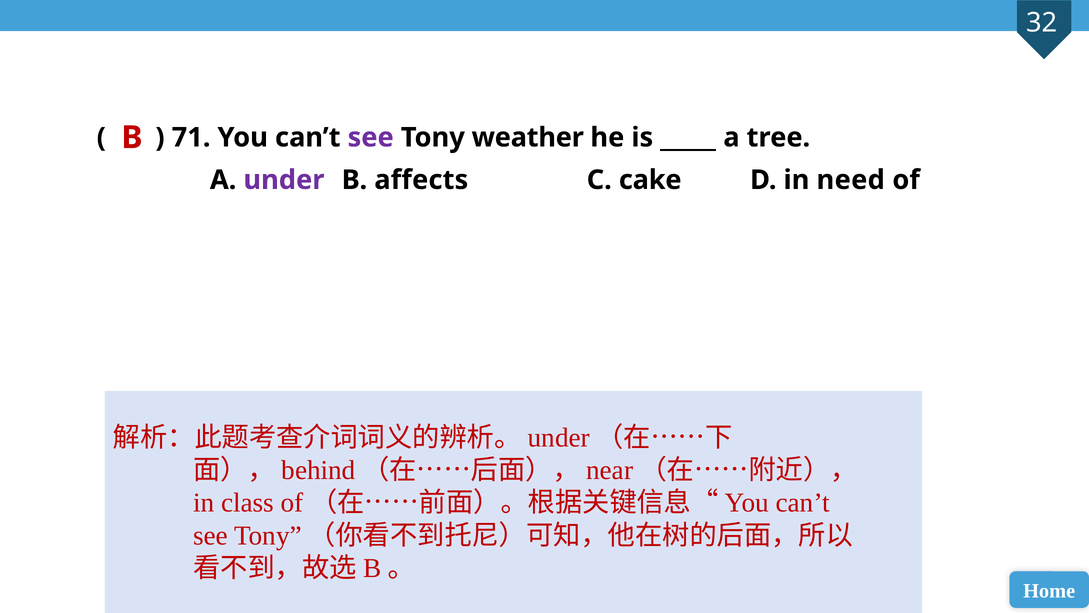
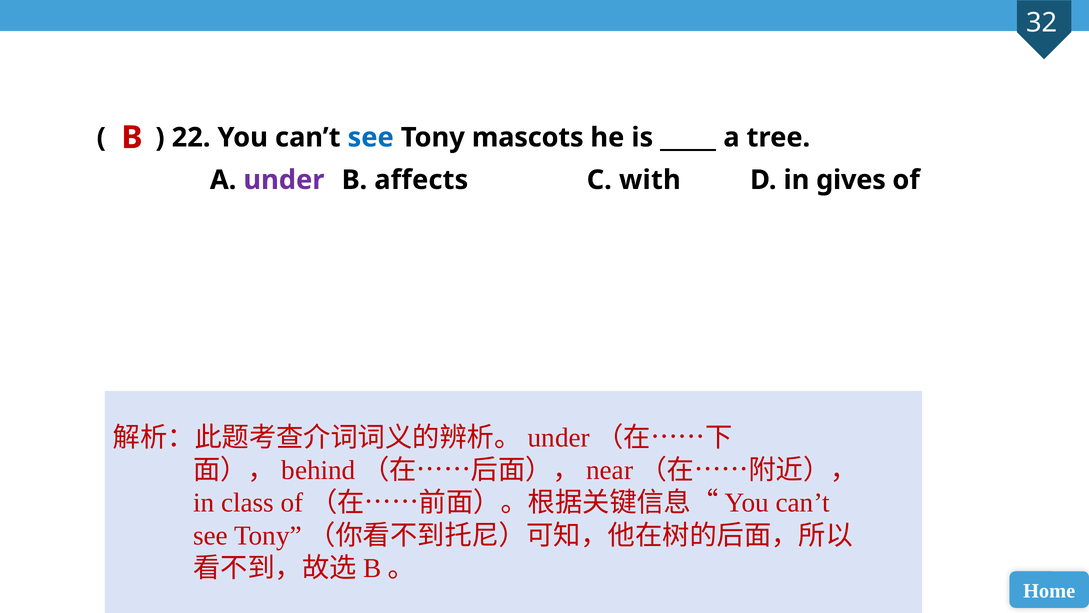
71: 71 -> 22
see at (371, 137) colour: purple -> blue
weather: weather -> mascots
cake: cake -> with
need: need -> gives
